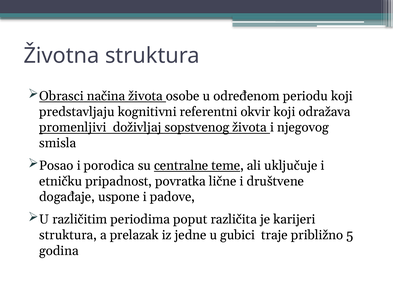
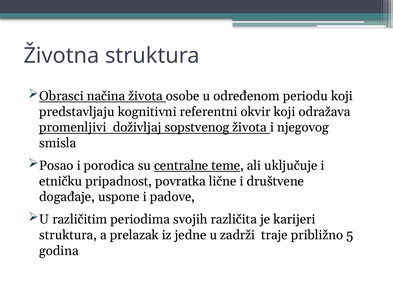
poput: poput -> svojih
gubici: gubici -> zadrži
